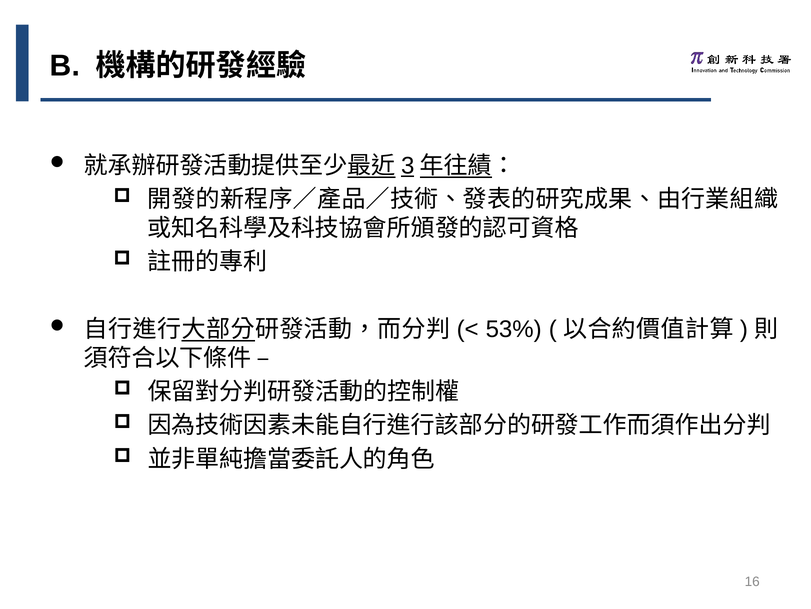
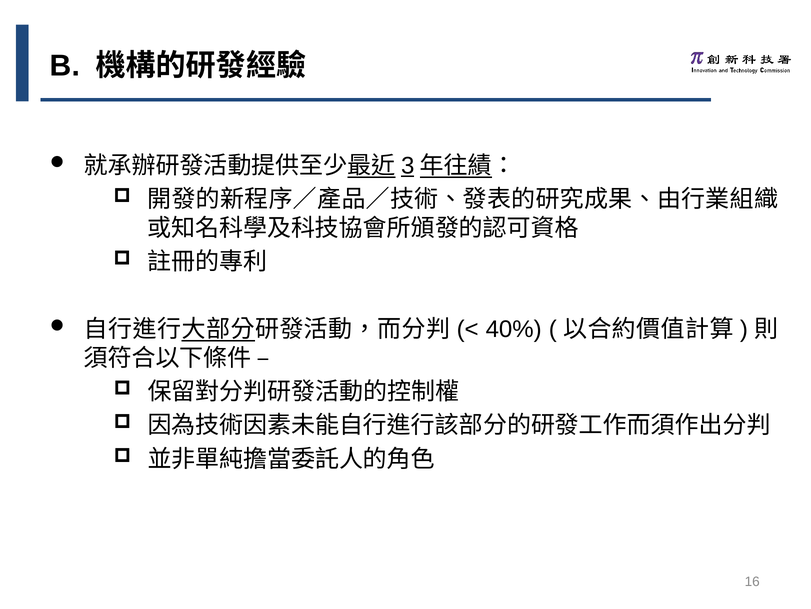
53%: 53% -> 40%
